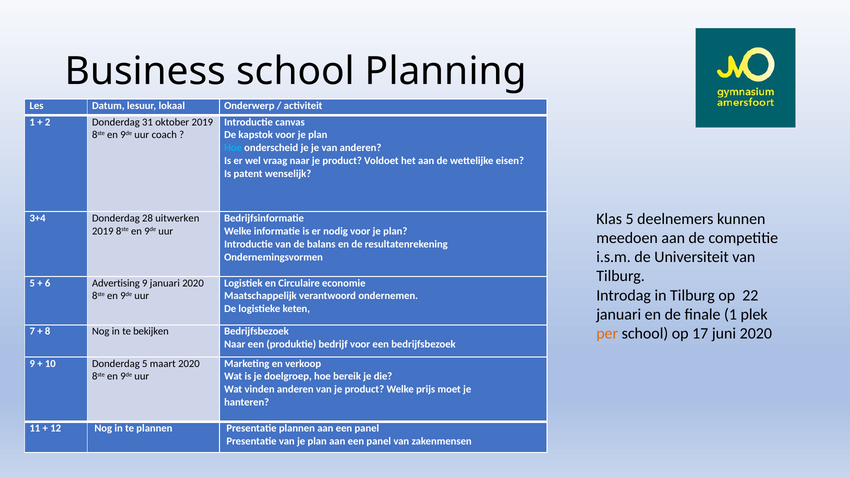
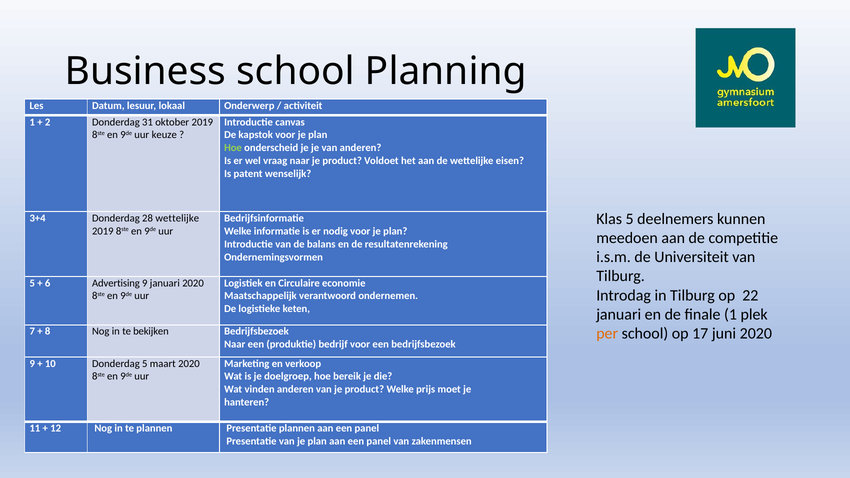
coach: coach -> keuze
Hoe at (233, 148) colour: light blue -> light green
28 uitwerken: uitwerken -> wettelijke
